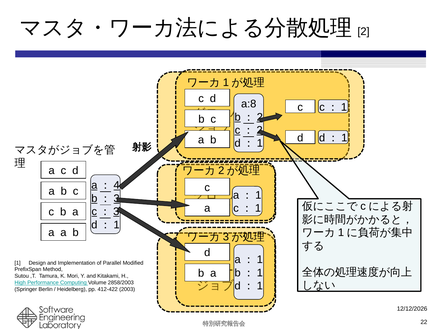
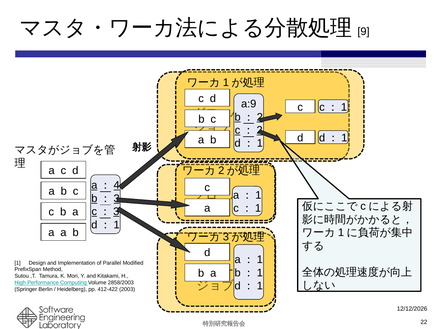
2: 2 -> 9
a:8: a:8 -> a:9
